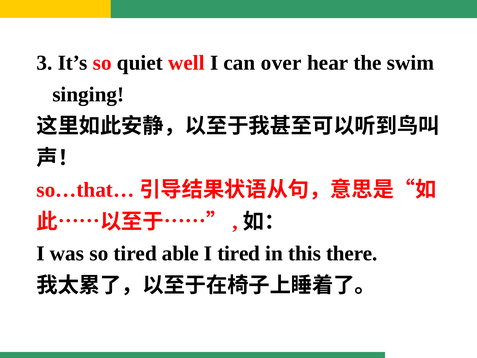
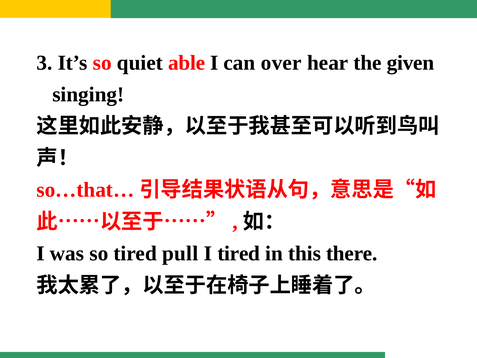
well: well -> able
swim: swim -> given
able: able -> pull
